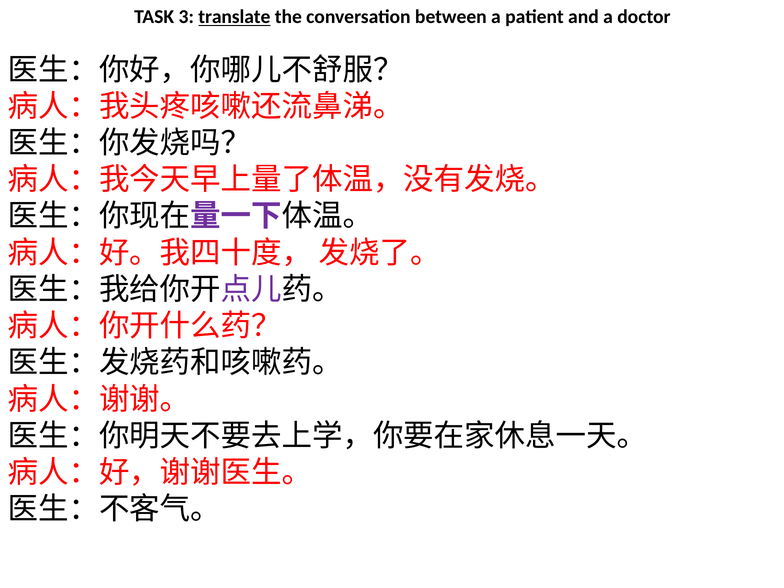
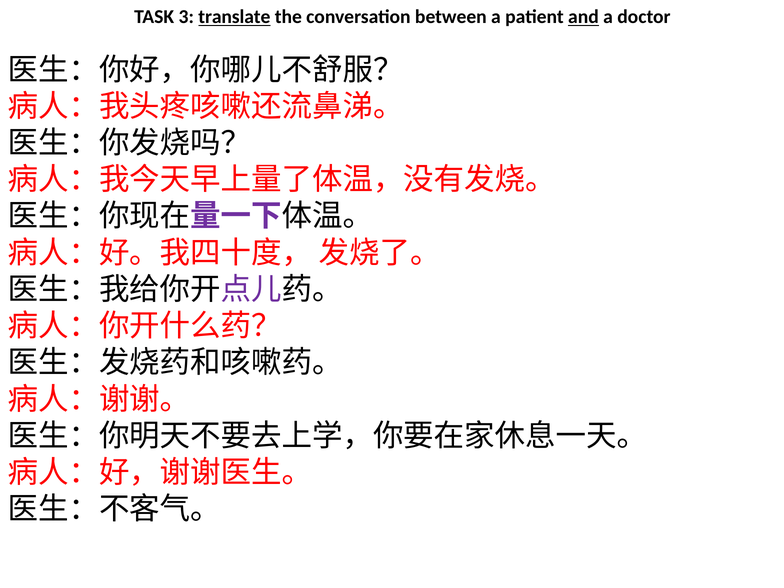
and underline: none -> present
